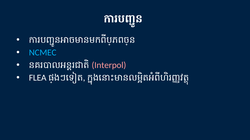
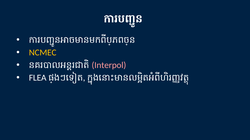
NCMEC colour: light blue -> yellow
